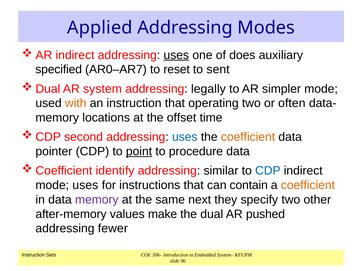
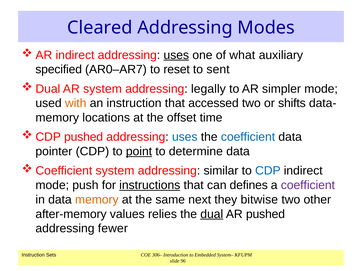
Applied: Applied -> Cleared
does: does -> what
operating: operating -> accessed
often: often -> shifts
second at (84, 137): second -> pushed
coefficient at (248, 137) colour: orange -> blue
procedure: procedure -> determine
identify at (115, 171): identify -> system
mode uses: uses -> push
instructions underline: none -> present
contain: contain -> defines
coefficient at (308, 185) colour: orange -> purple
memory at (97, 200) colour: purple -> orange
specify: specify -> bitwise
make: make -> relies
dual underline: none -> present
